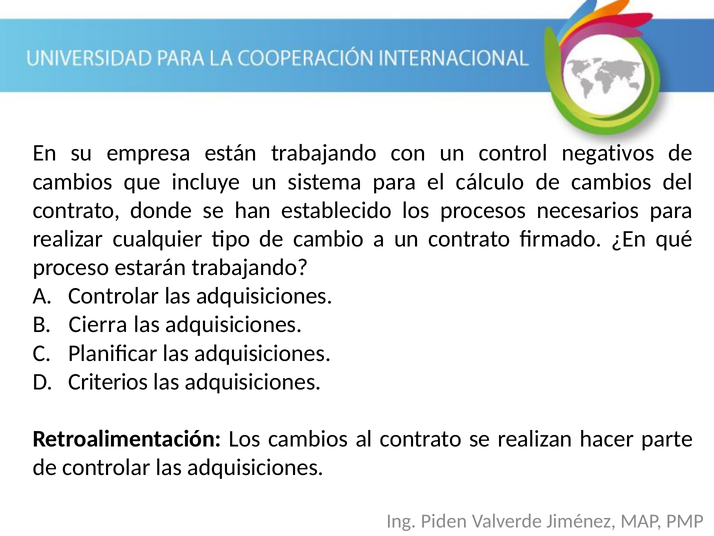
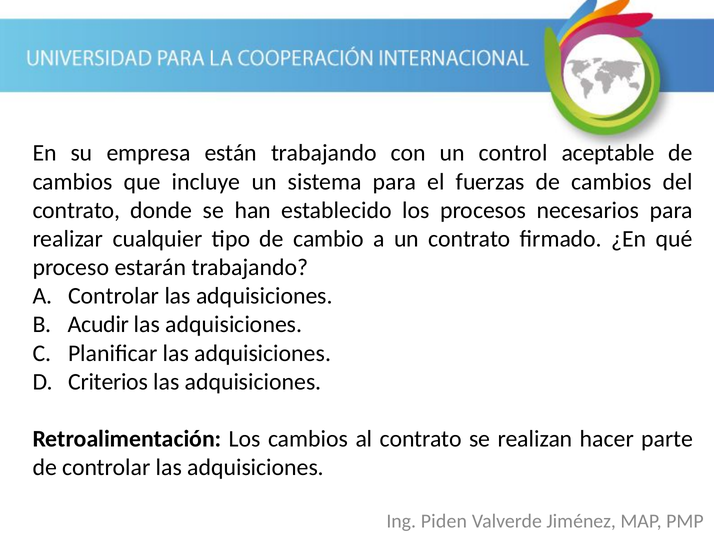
negativos: negativos -> aceptable
cálculo: cálculo -> fuerzas
Cierra: Cierra -> Acudir
